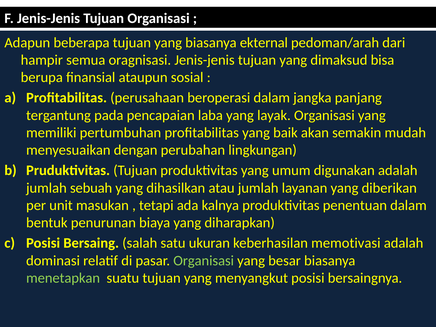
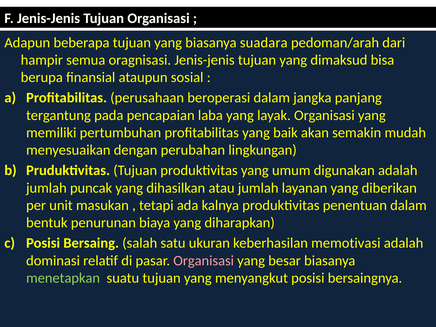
ekternal: ekternal -> suadara
sebuah: sebuah -> puncak
Organisasi at (204, 261) colour: light green -> pink
